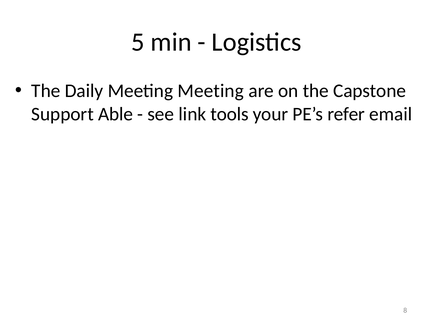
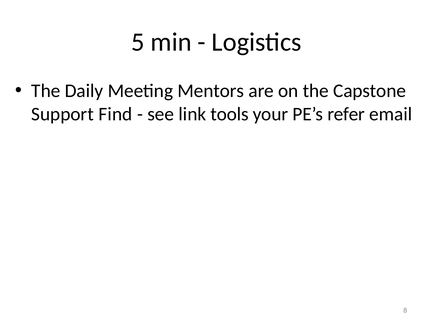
Meeting Meeting: Meeting -> Mentors
Able: Able -> Find
